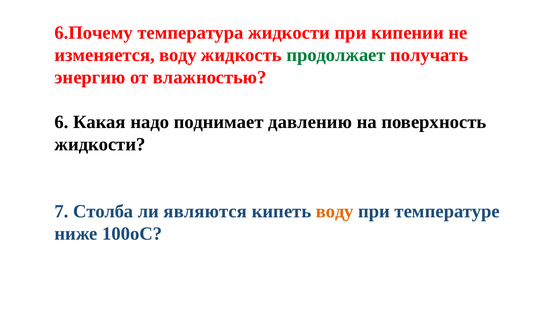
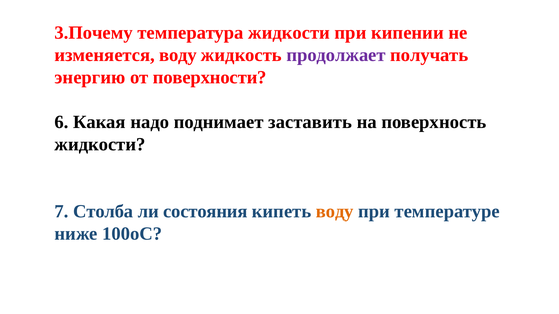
6.Почему: 6.Почему -> 3.Почему
продолжает colour: green -> purple
влажностью: влажностью -> поверхности
давлению: давлению -> заставить
являются: являются -> состояния
